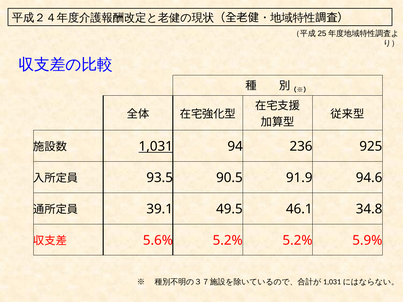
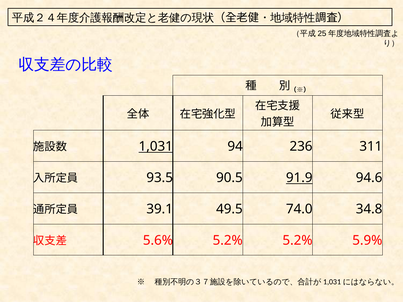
925: 925 -> 311
91.9 underline: none -> present
46.1: 46.1 -> 74.0
